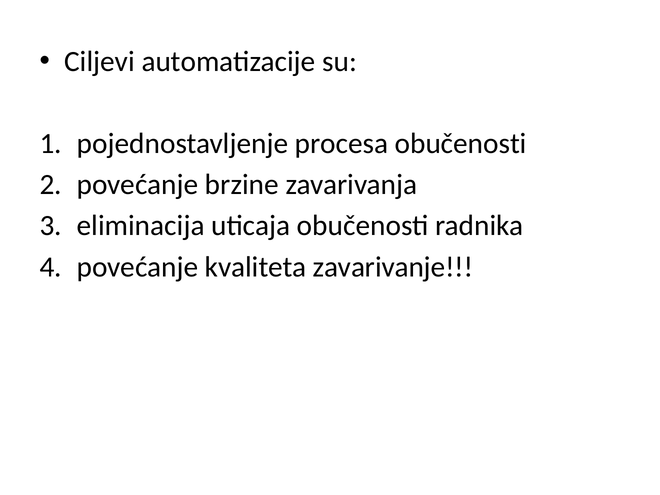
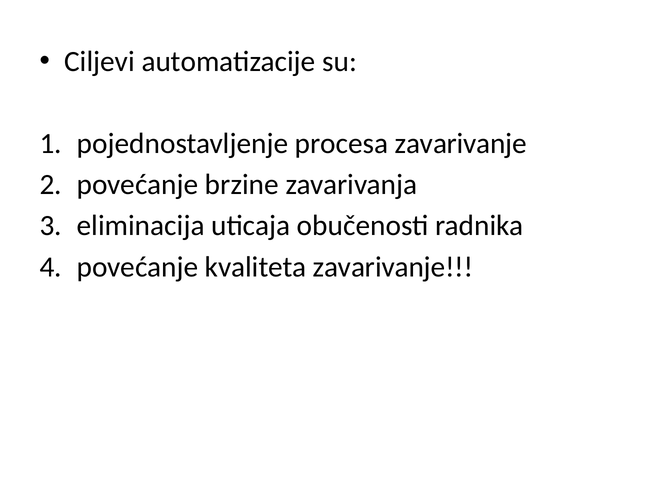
procesa obučenosti: obučenosti -> zavarivanje
